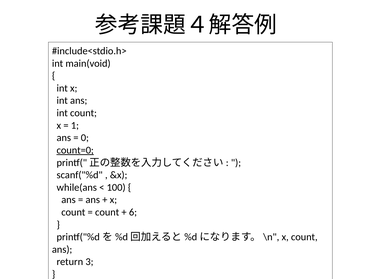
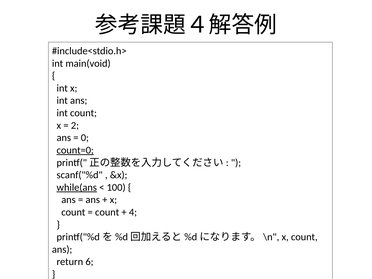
1: 1 -> 2
while(ans underline: none -> present
6: 6 -> 4
3: 3 -> 6
